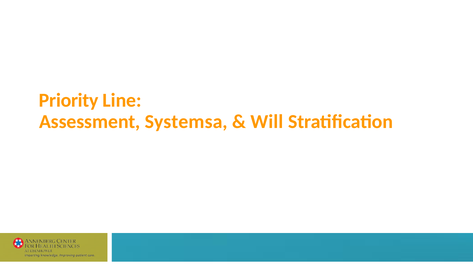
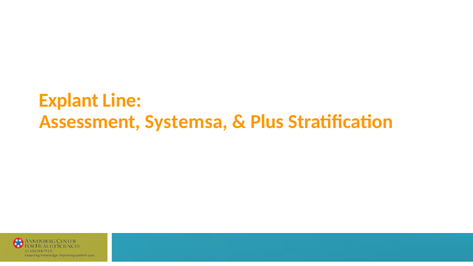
Priority: Priority -> Explant
Will: Will -> Plus
